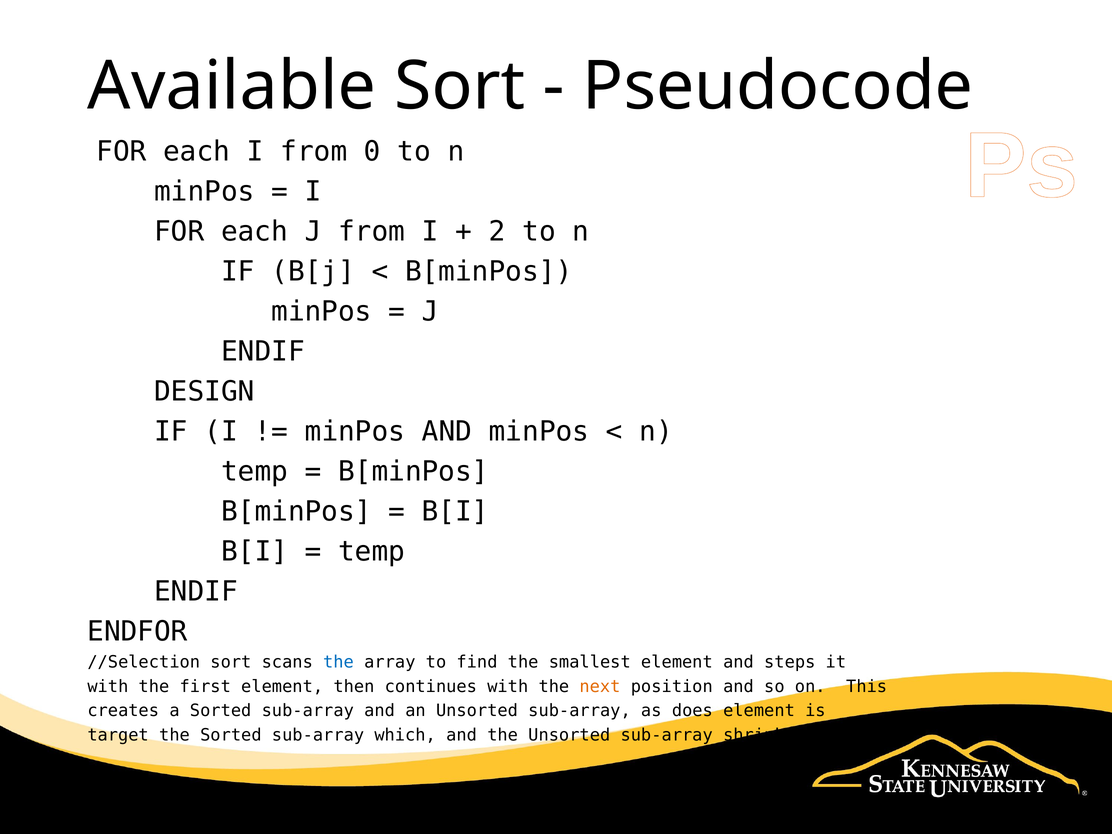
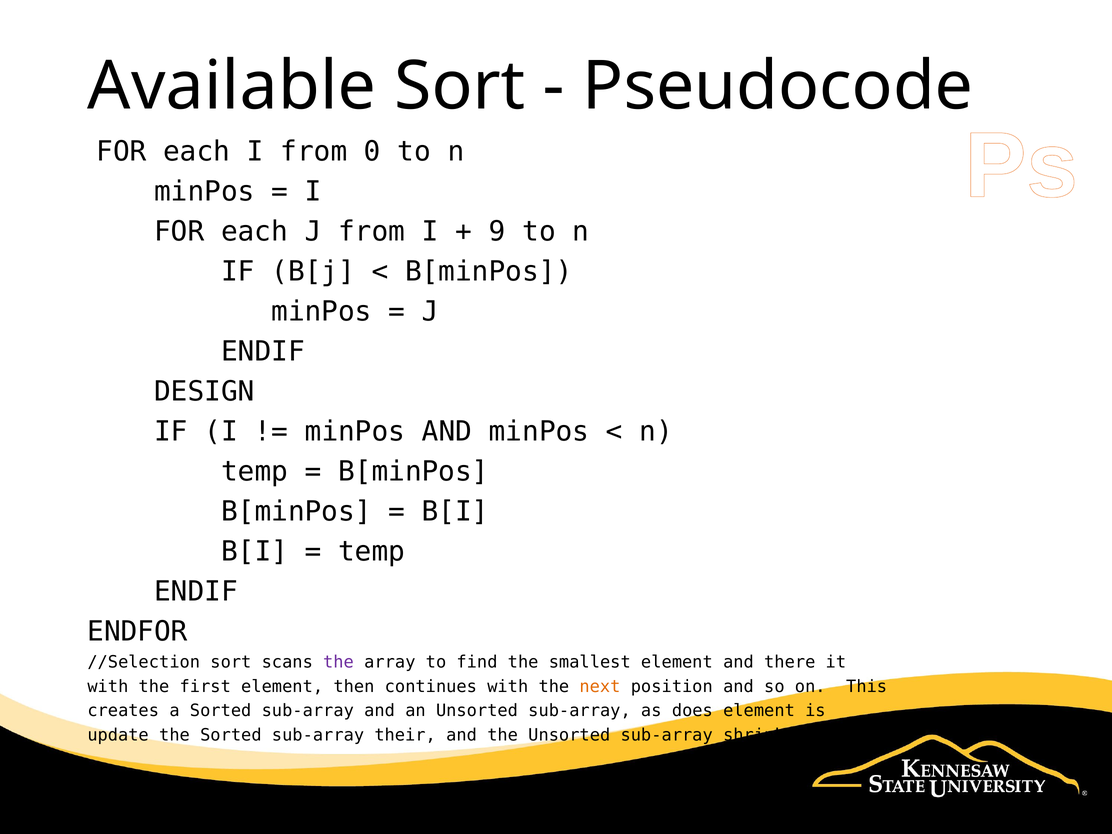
2: 2 -> 9
the at (338, 662) colour: blue -> purple
steps: steps -> there
target: target -> update
which: which -> their
